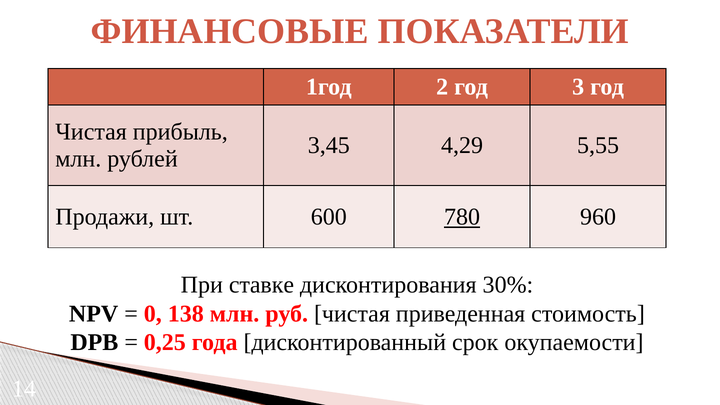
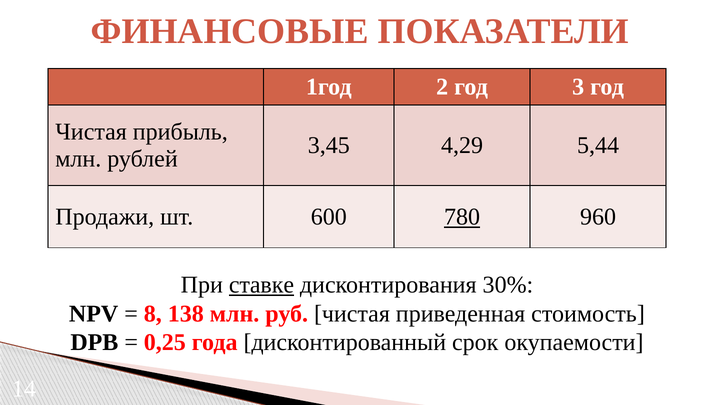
5,55: 5,55 -> 5,44
ставке underline: none -> present
0: 0 -> 8
